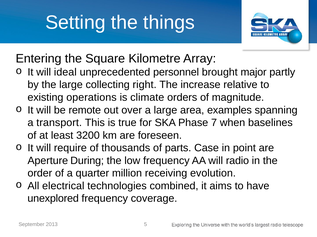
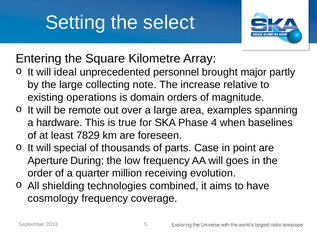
things: things -> select
right: right -> note
climate: climate -> domain
transport: transport -> hardware
7: 7 -> 4
3200: 3200 -> 7829
require: require -> special
radio: radio -> goes
electrical: electrical -> shielding
unexplored: unexplored -> cosmology
